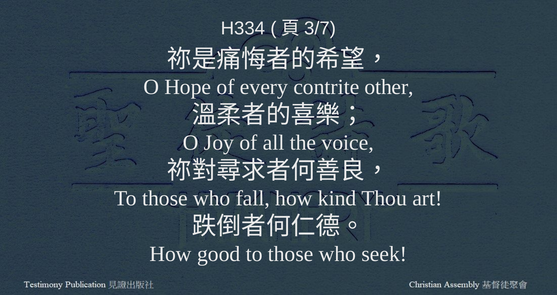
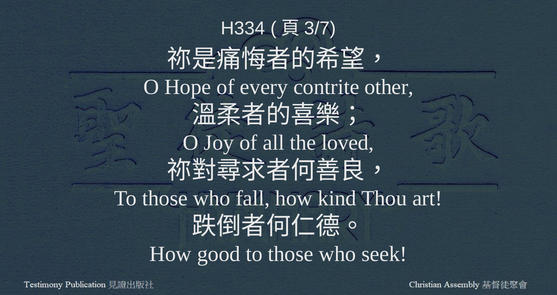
voice: voice -> loved
